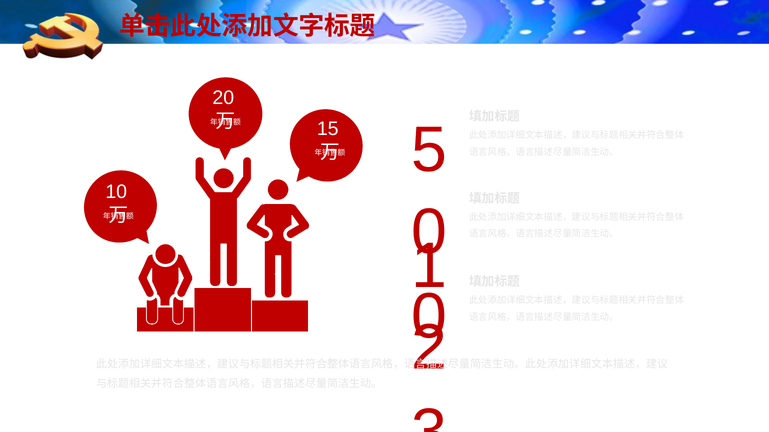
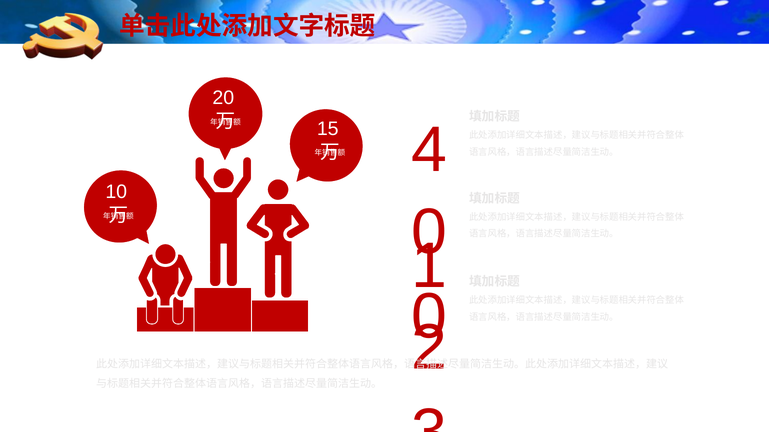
5: 5 -> 4
